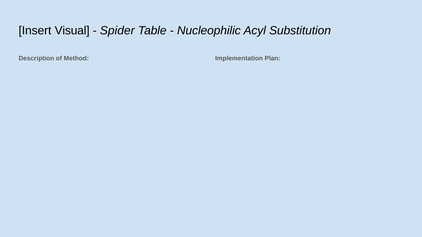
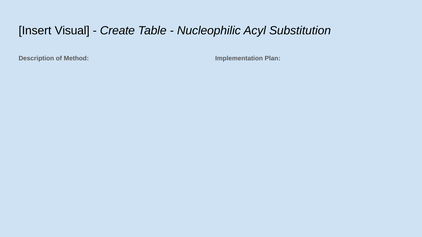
Spider: Spider -> Create
